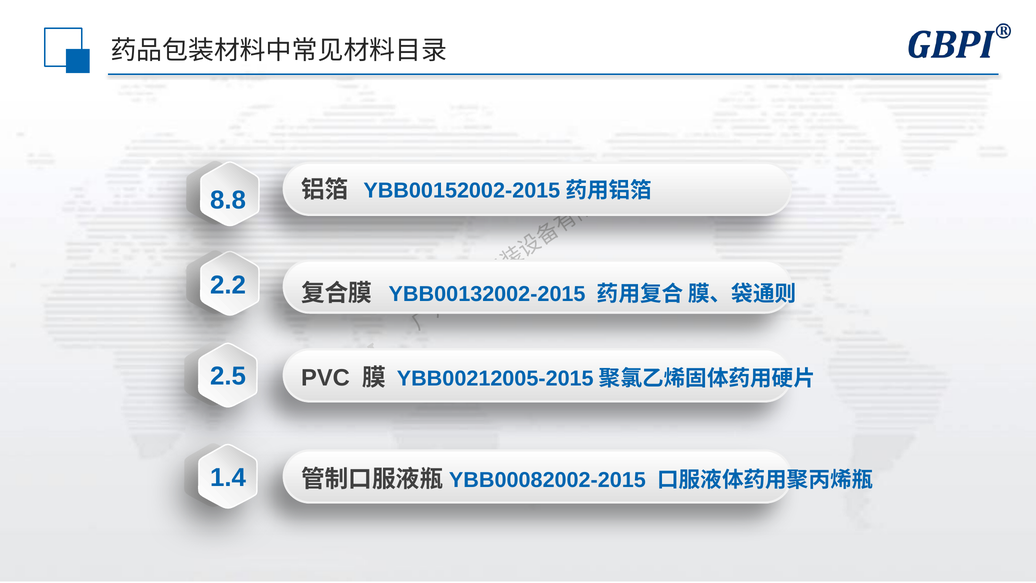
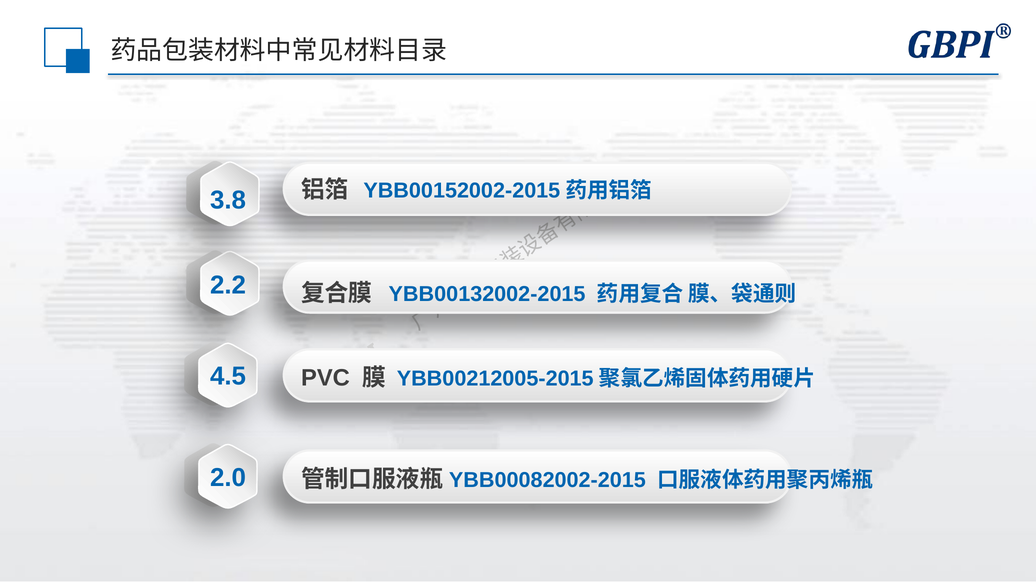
8.8: 8.8 -> 3.8
2.5: 2.5 -> 4.5
1.4: 1.4 -> 2.0
